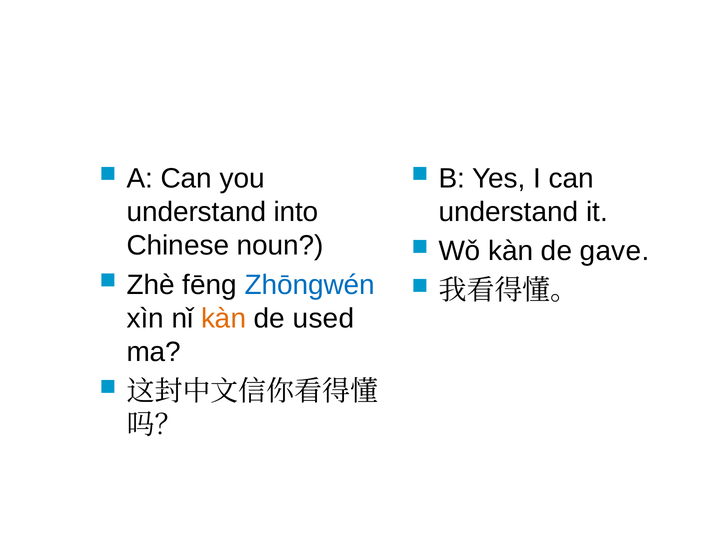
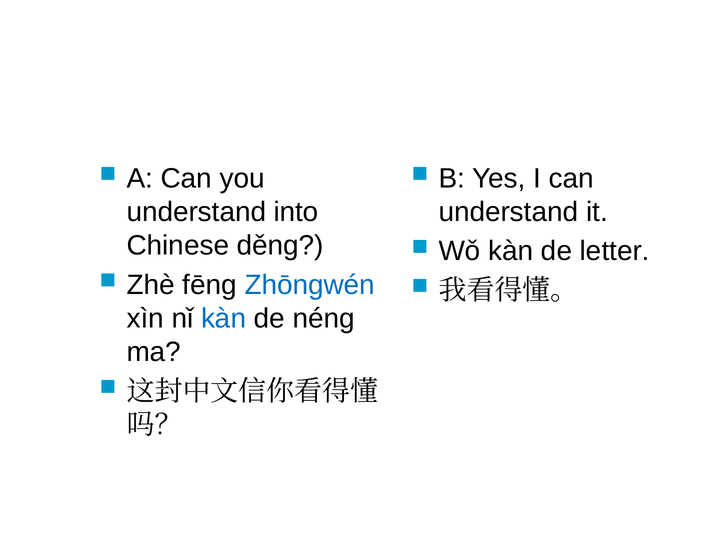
noun: noun -> děng
gave: gave -> letter
kàn at (224, 318) colour: orange -> blue
used: used -> néng
